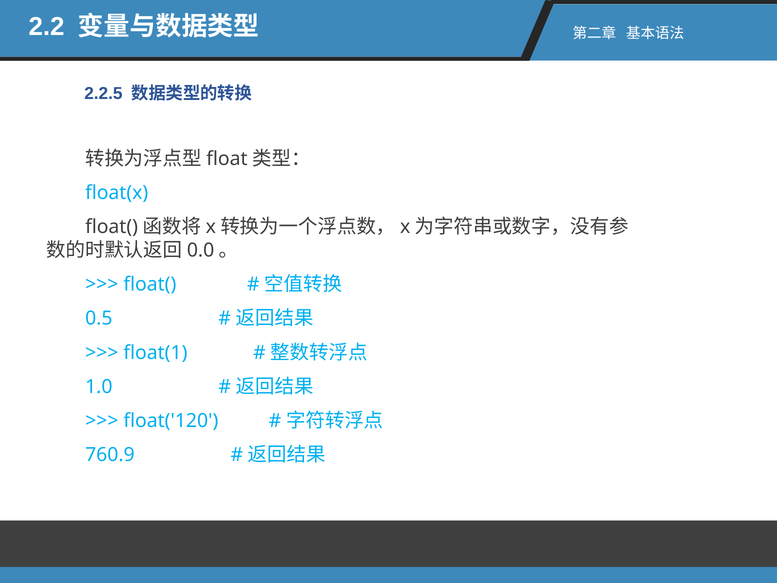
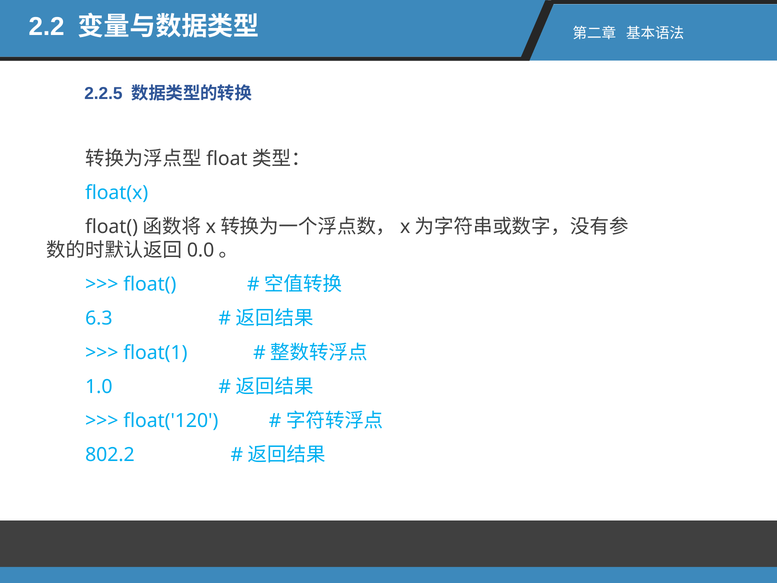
0.5: 0.5 -> 6.3
760.9: 760.9 -> 802.2
